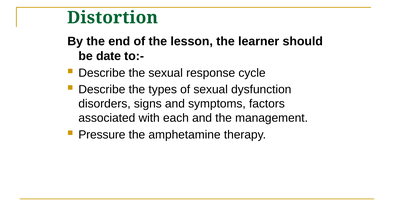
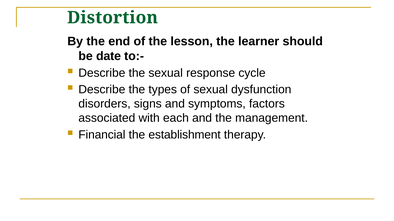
Pressure: Pressure -> Financial
amphetamine: amphetamine -> establishment
